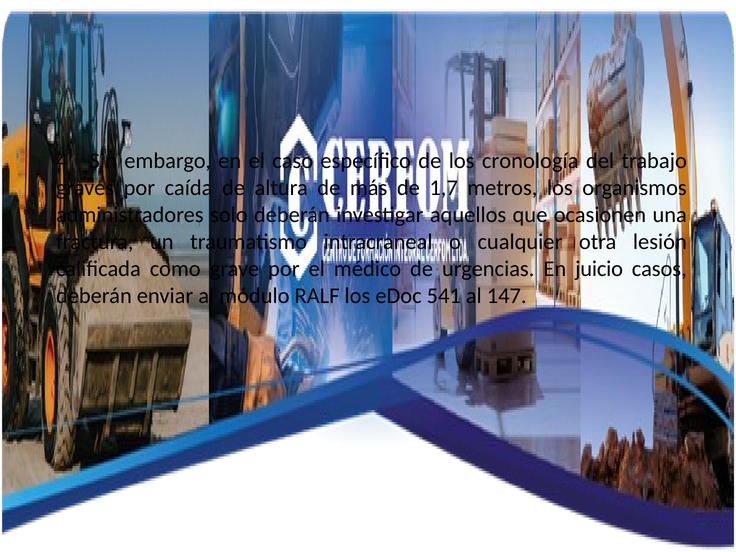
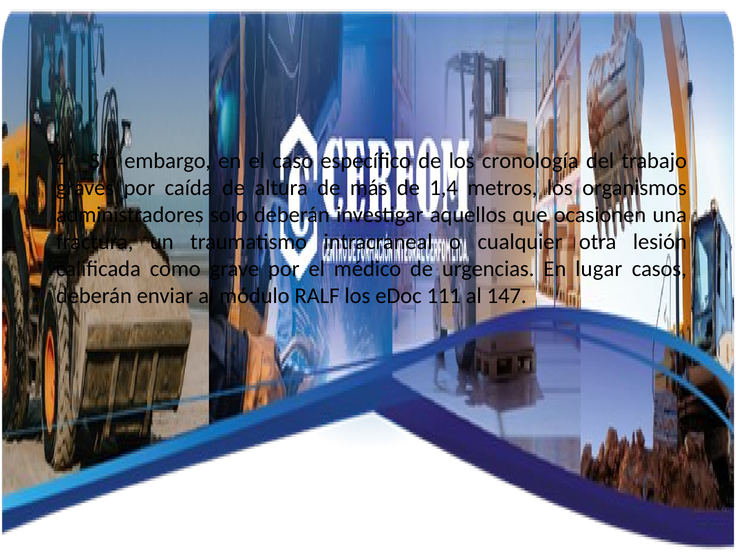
1,7: 1,7 -> 1,4
juicio: juicio -> lugar
541: 541 -> 111
